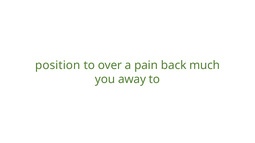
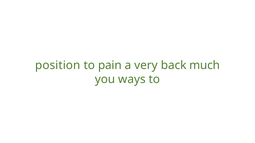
over: over -> pain
pain: pain -> very
away: away -> ways
